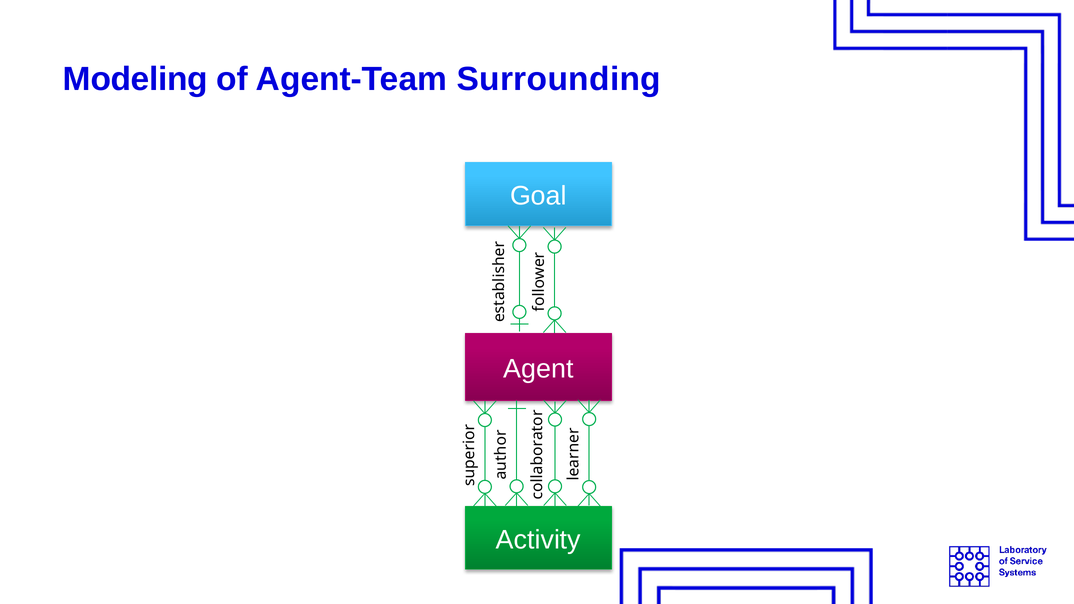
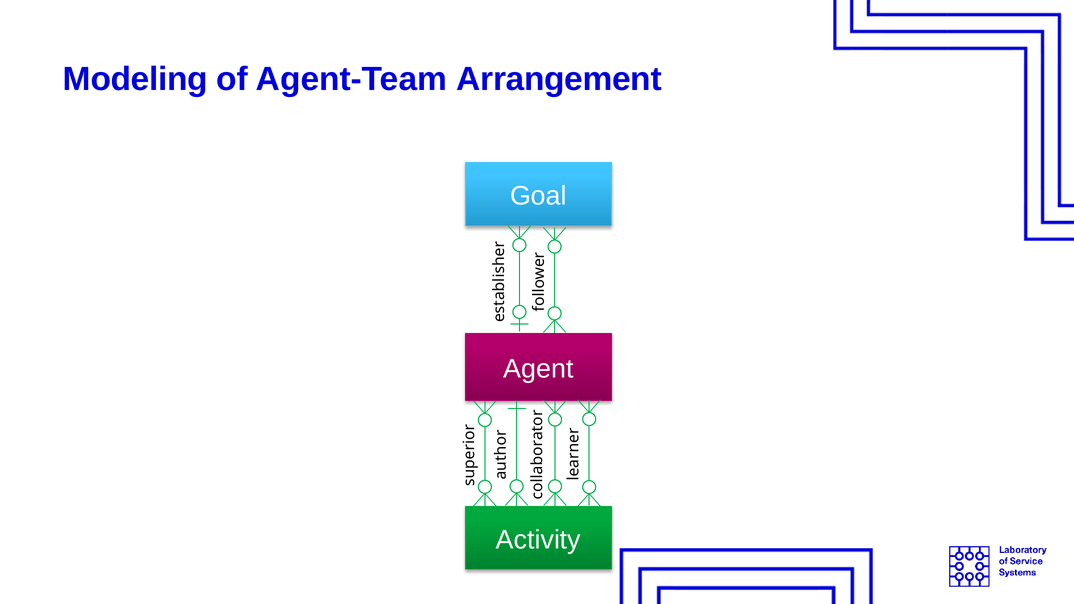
Surrounding: Surrounding -> Arrangement
